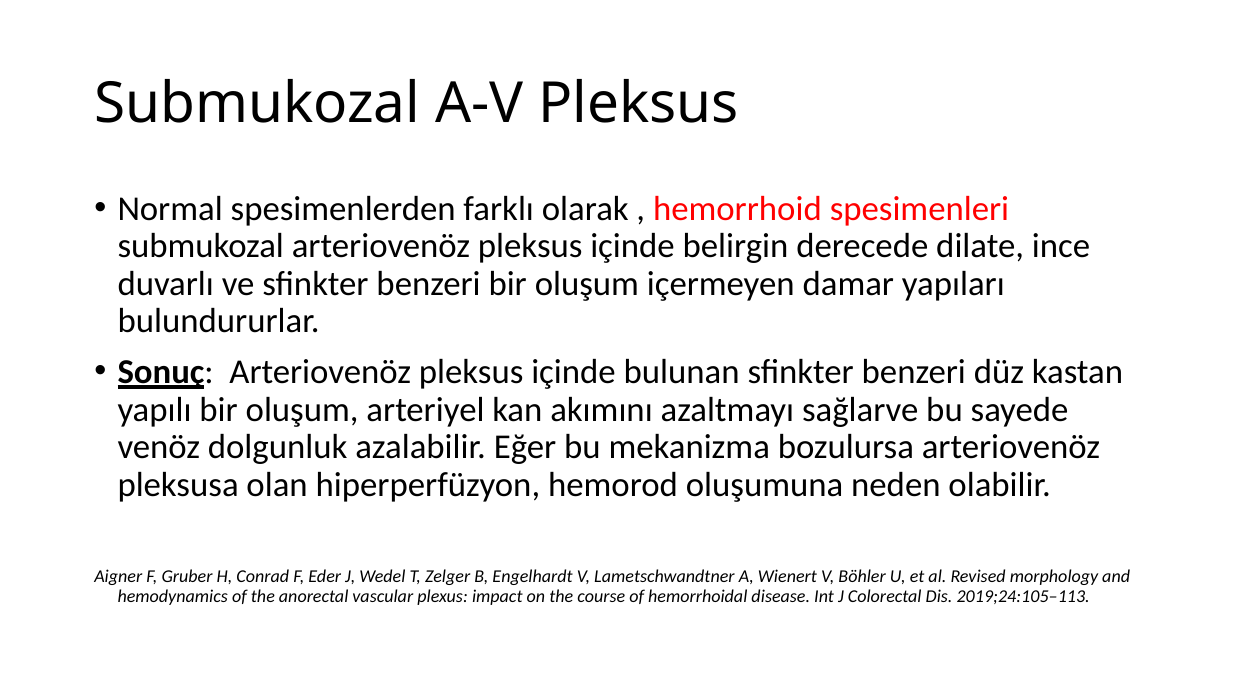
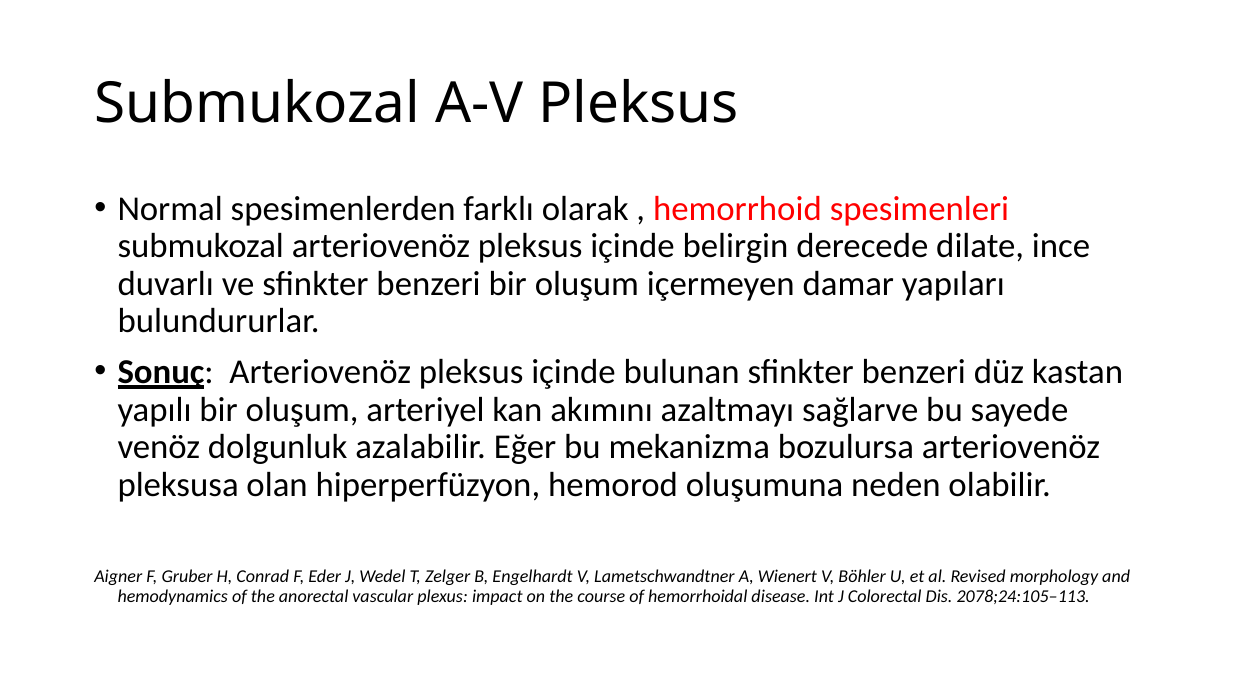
2019;24:105–113: 2019;24:105–113 -> 2078;24:105–113
